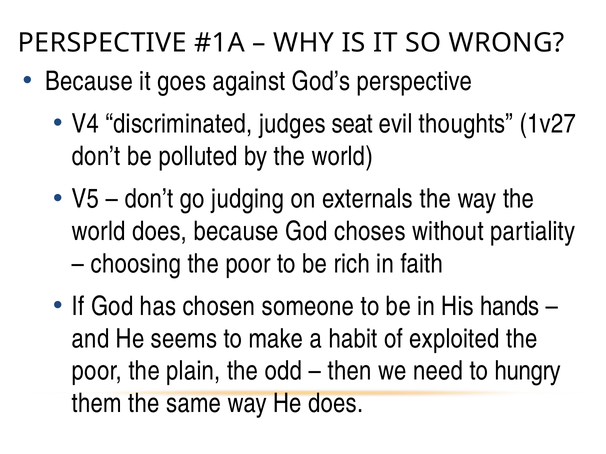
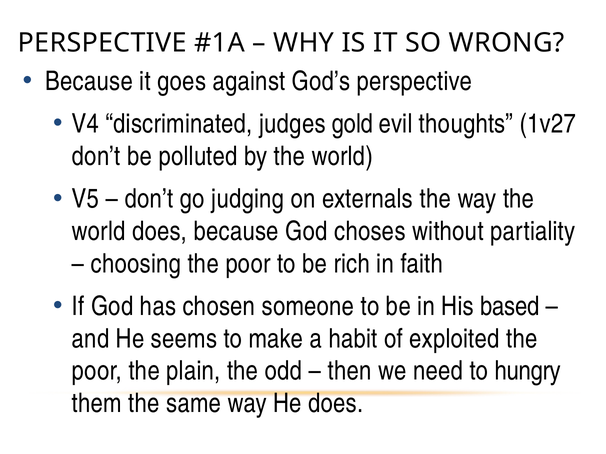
seat: seat -> gold
hands: hands -> based
